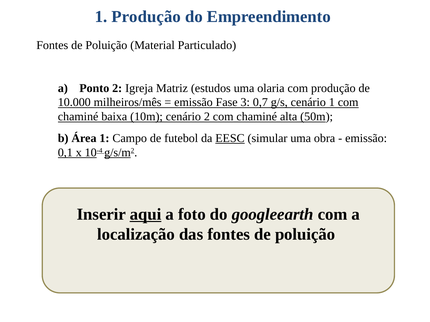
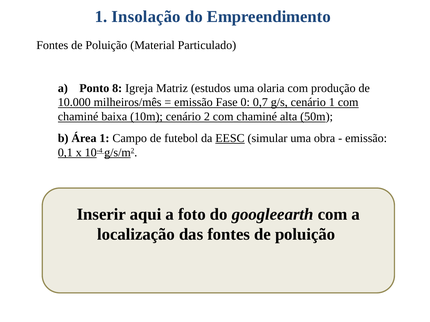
1 Produção: Produção -> Insolação
Ponto 2: 2 -> 8
3: 3 -> 0
aqui underline: present -> none
